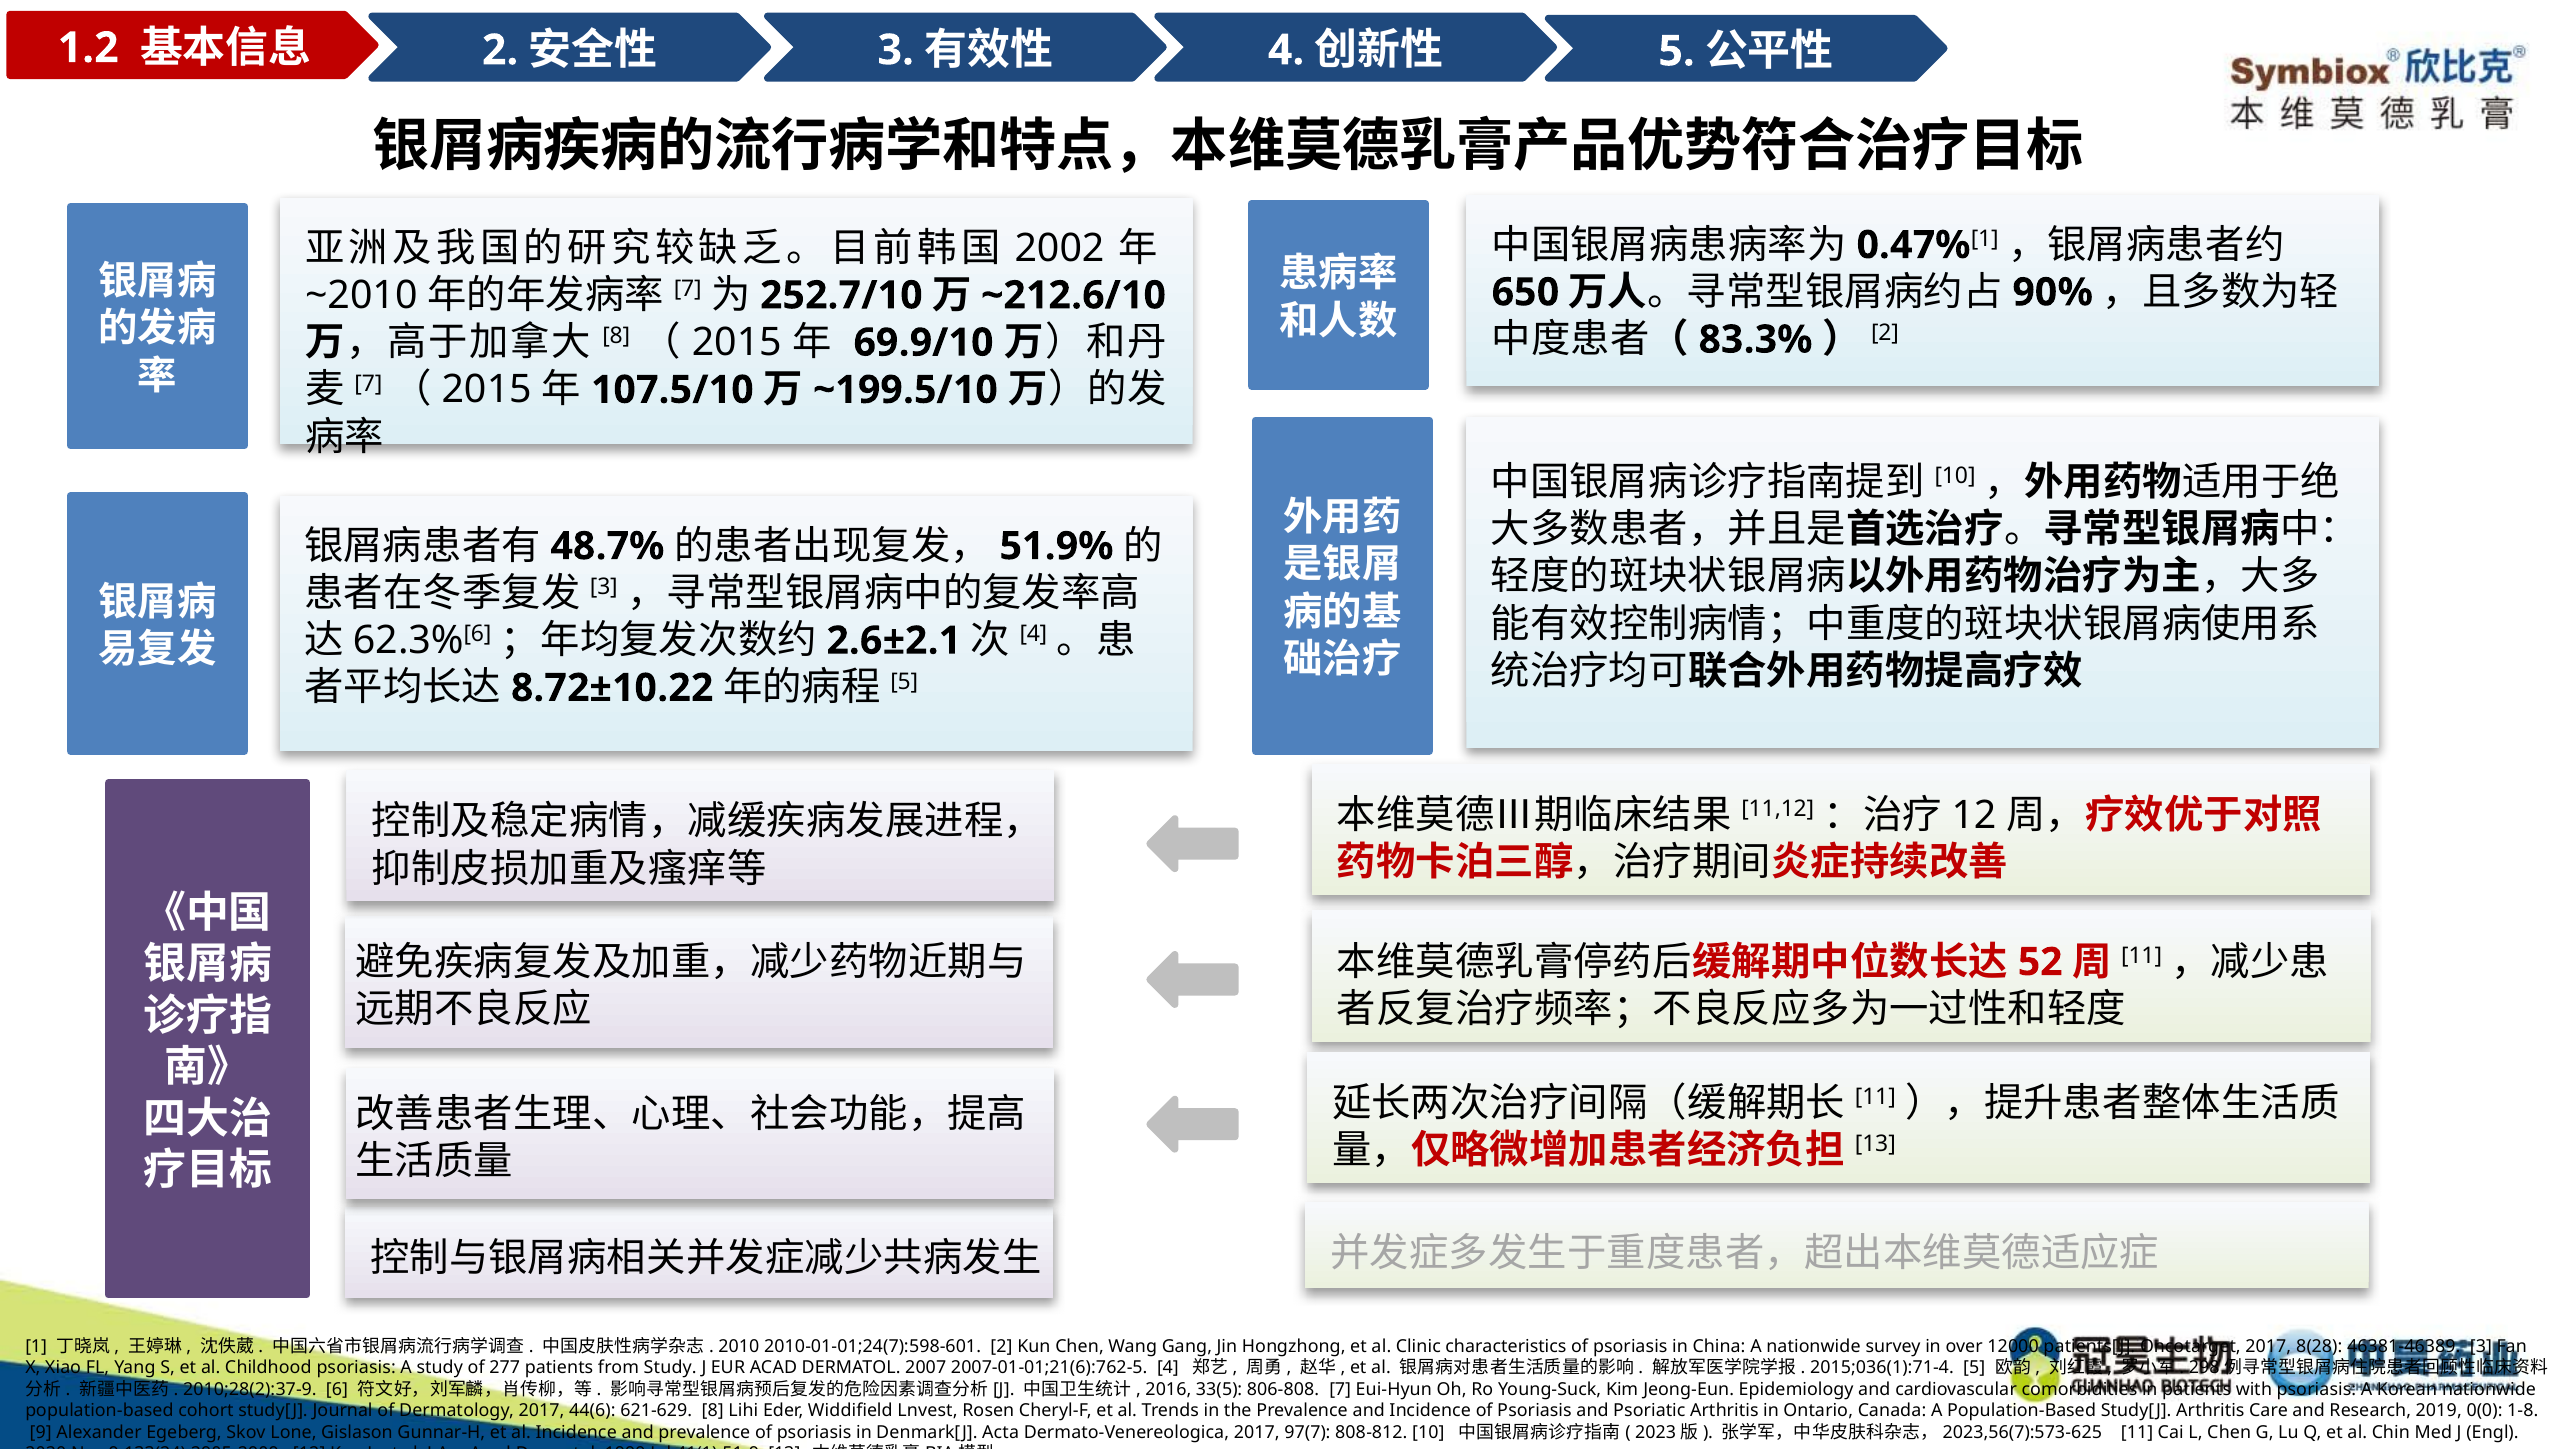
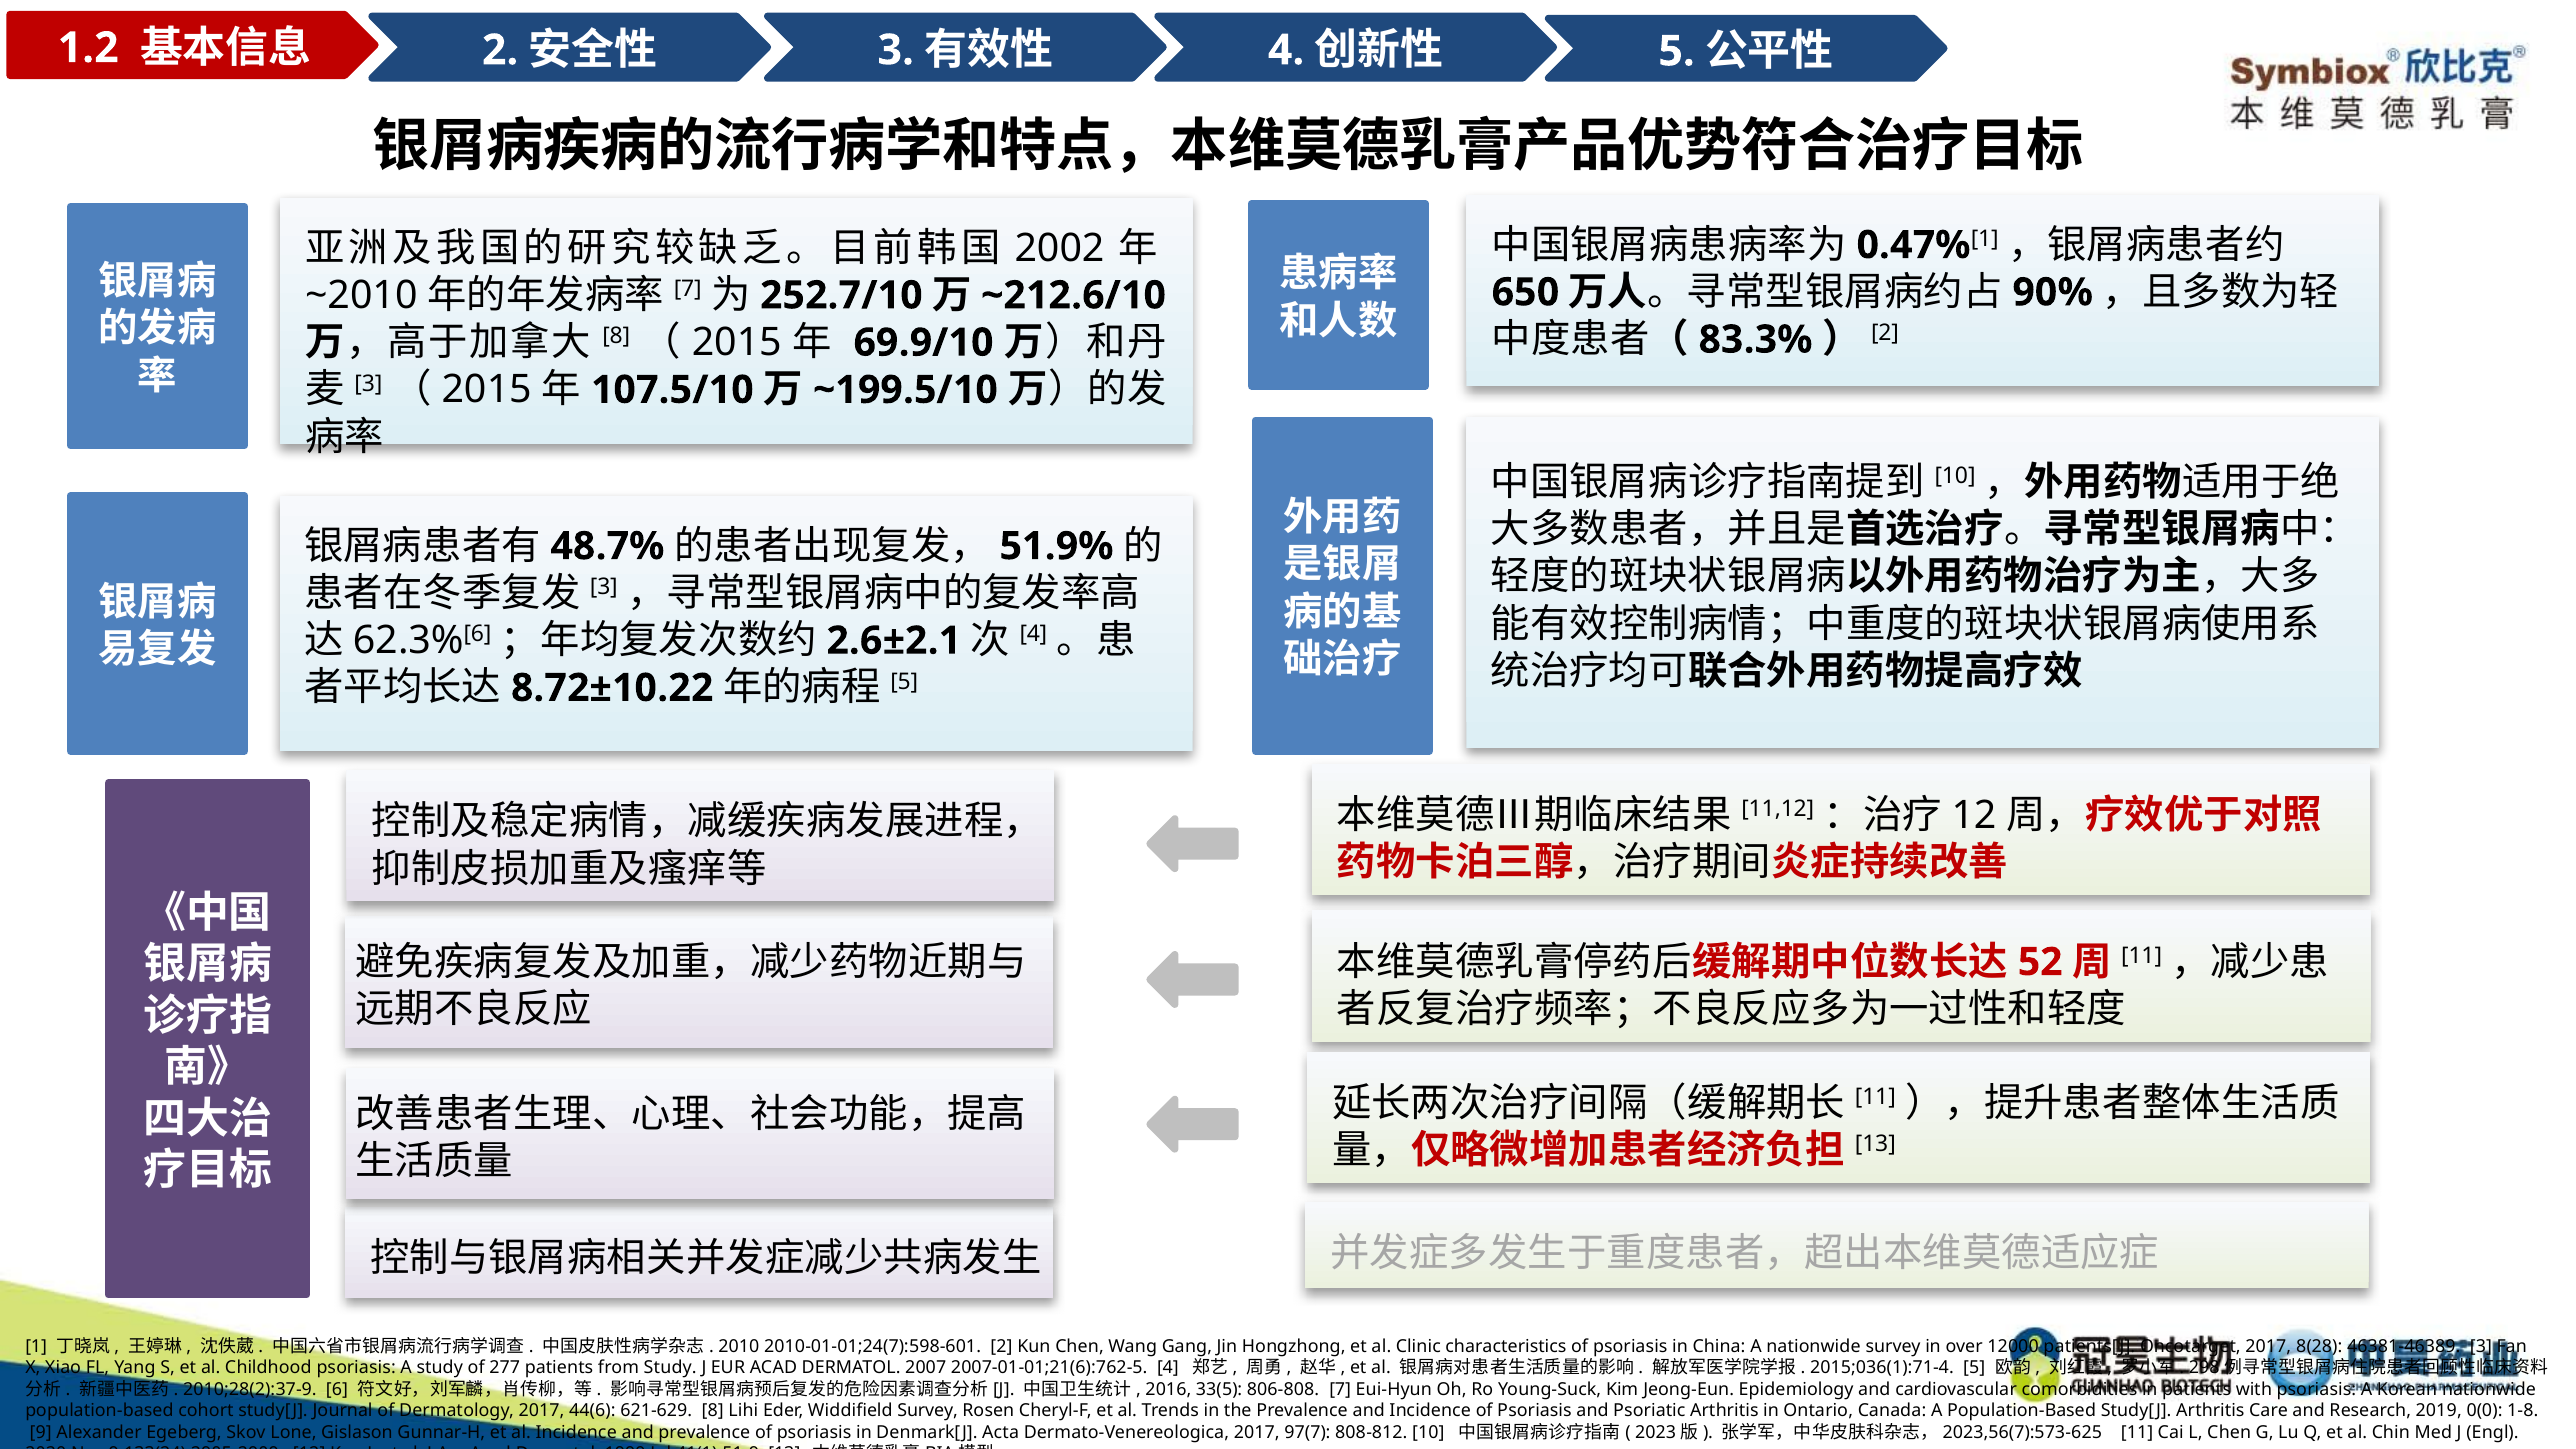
7 at (368, 384): 7 -> 3
Widdifield Lnvest: Lnvest -> Survey
